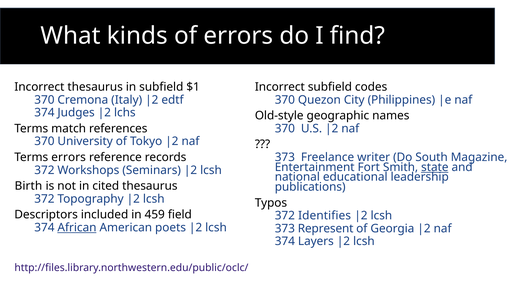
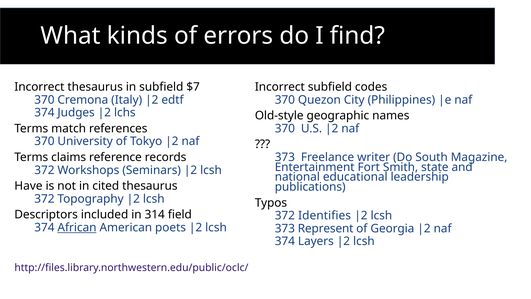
$1: $1 -> $7
Terms errors: errors -> claims
state underline: present -> none
Birth: Birth -> Have
459: 459 -> 314
